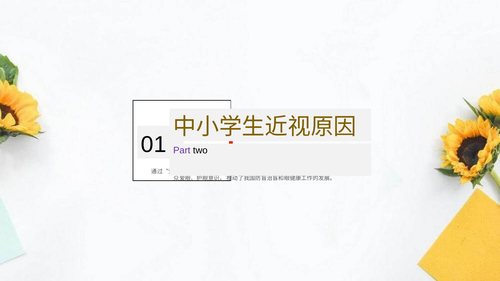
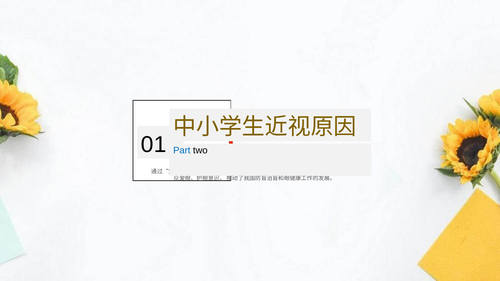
Part colour: purple -> blue
